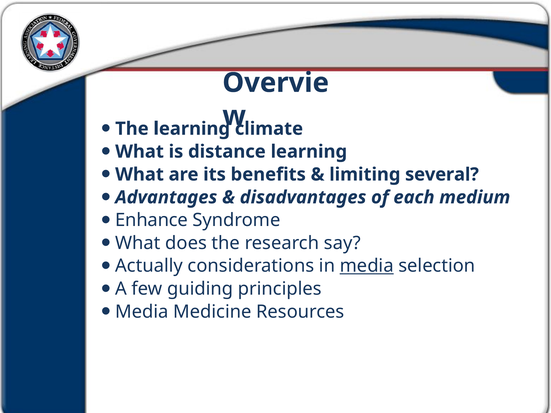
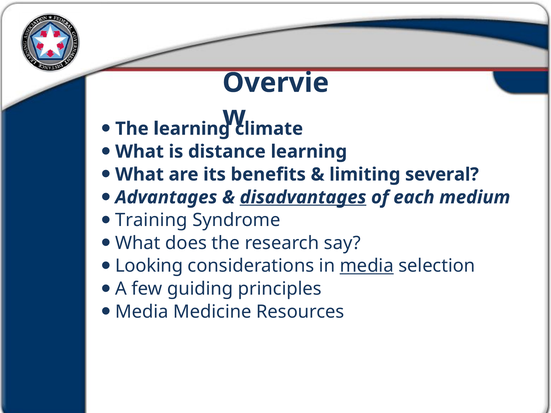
disadvantages underline: none -> present
Enhance: Enhance -> Training
Actually: Actually -> Looking
